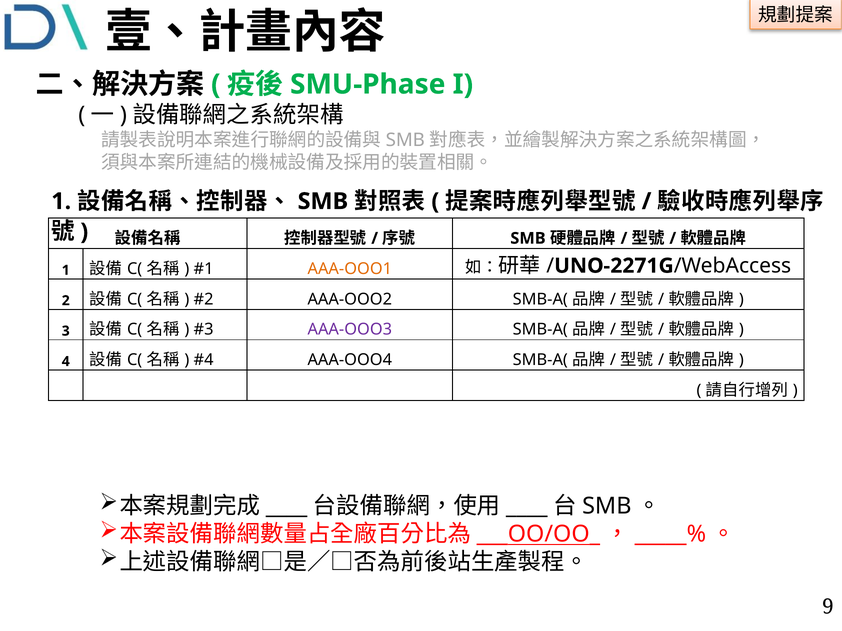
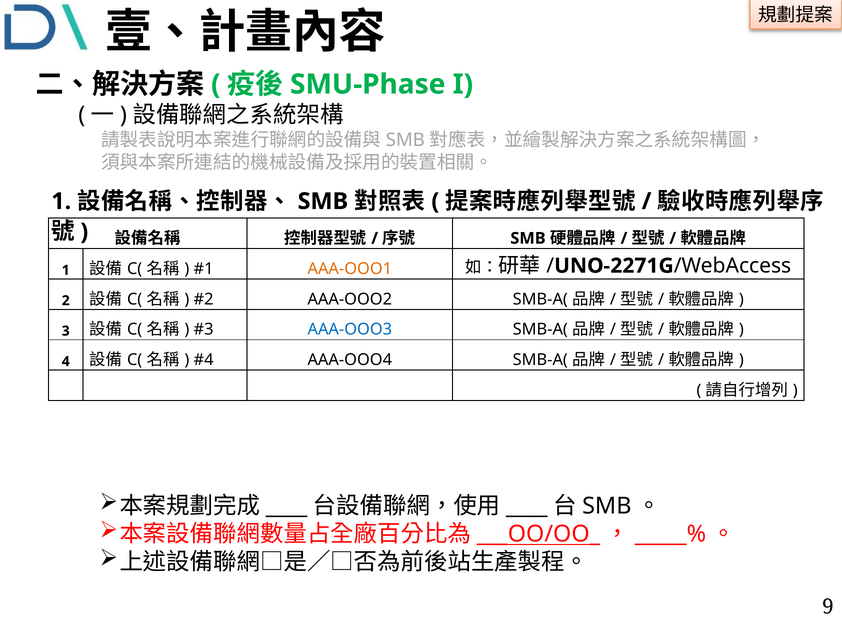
AAA-OOO3 colour: purple -> blue
